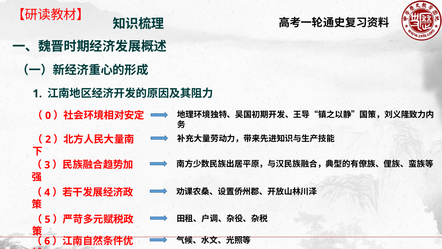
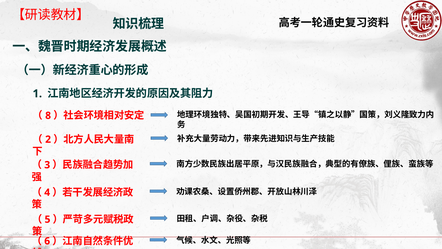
0: 0 -> 8
